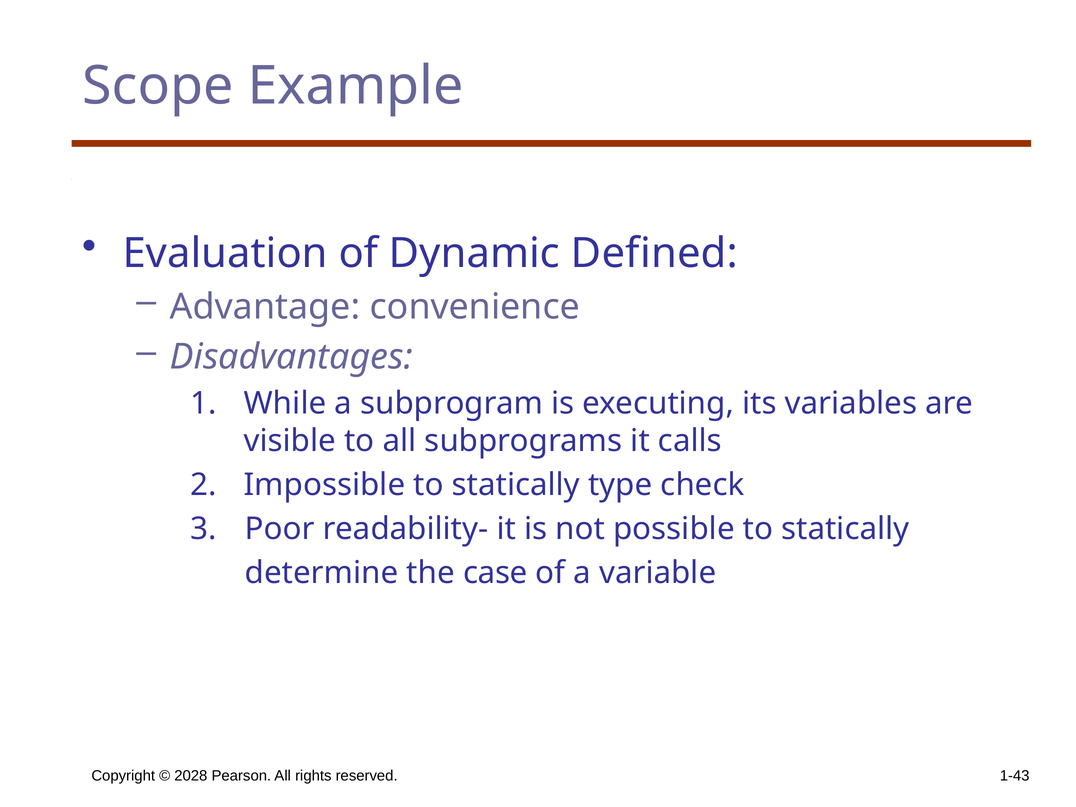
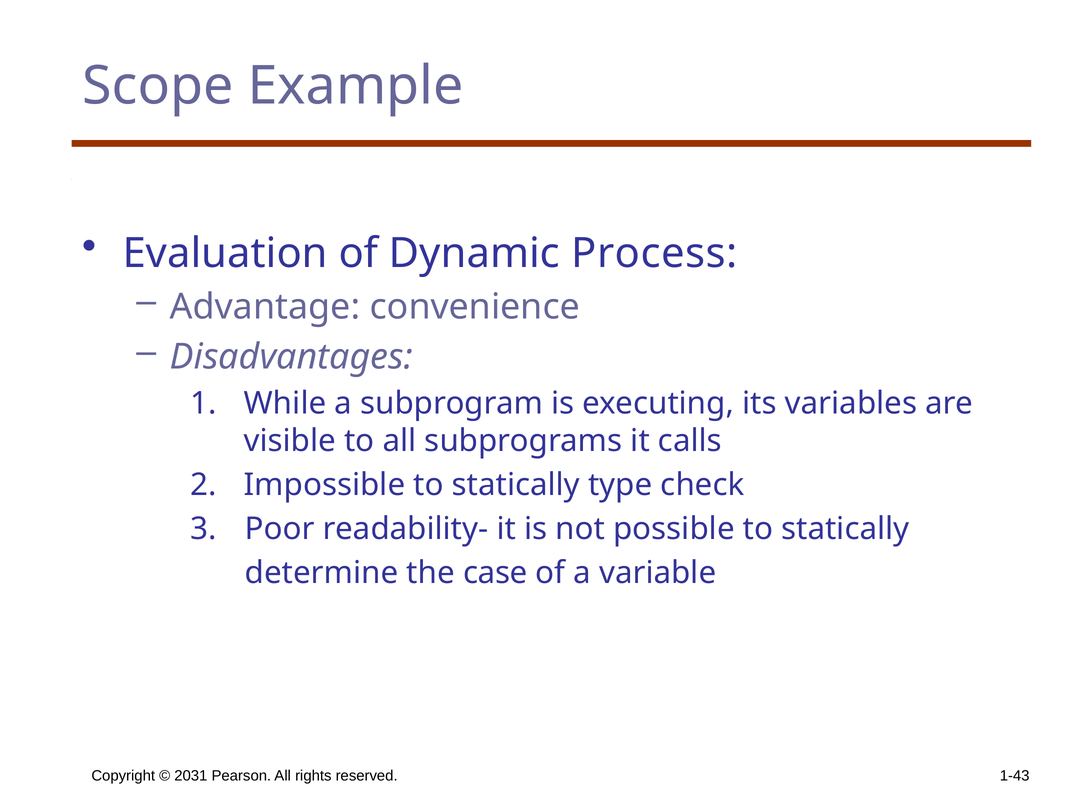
Defined: Defined -> Process
2028: 2028 -> 2031
